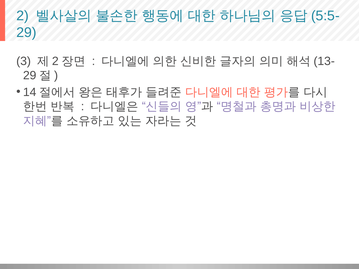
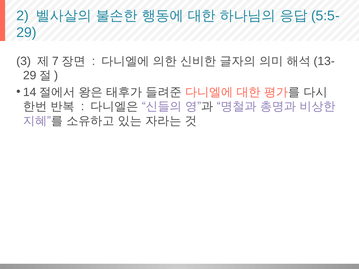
2 at (55, 61): 2 -> 7
